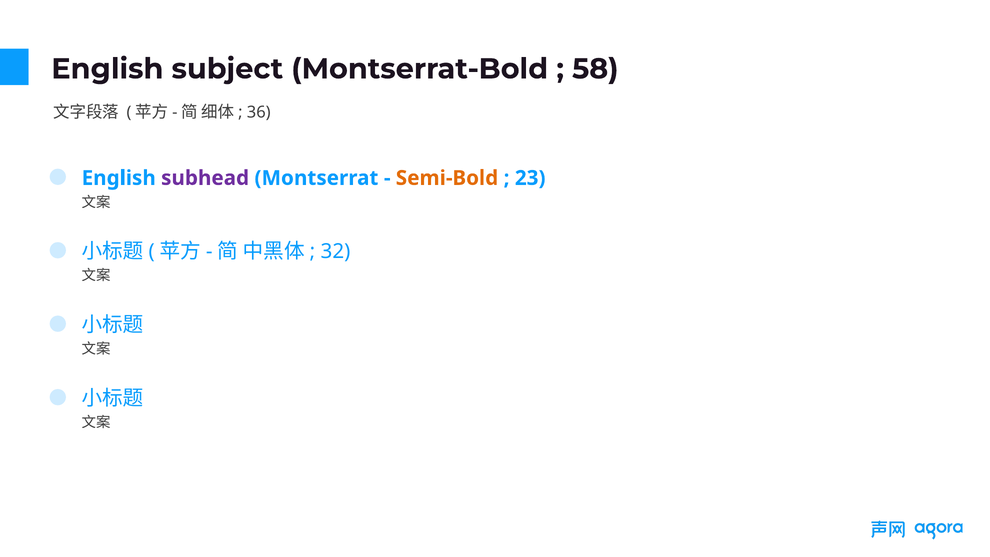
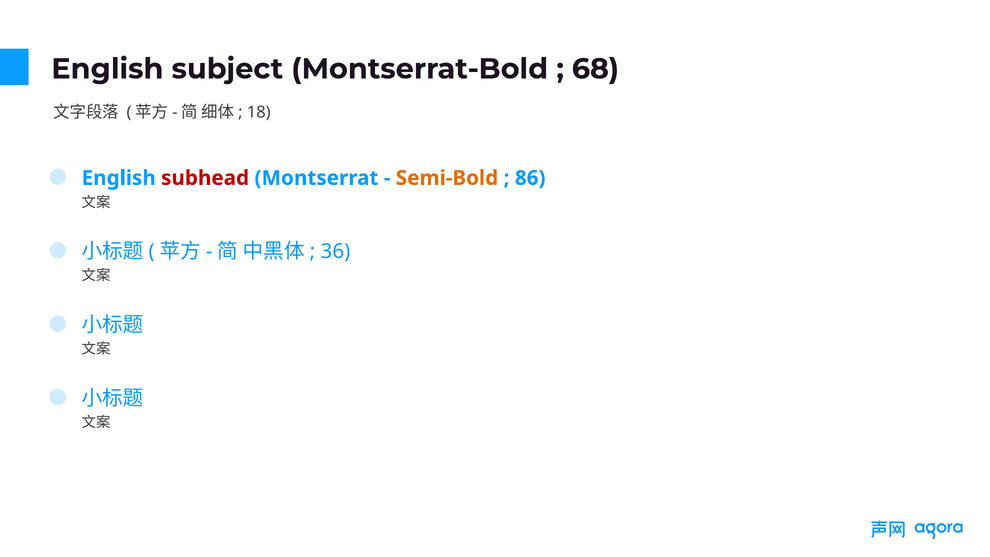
58: 58 -> 68
36: 36 -> 18
subhead colour: purple -> red
23: 23 -> 86
32: 32 -> 36
